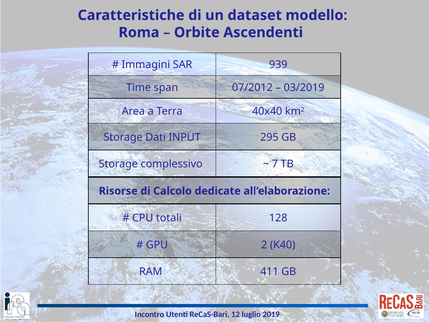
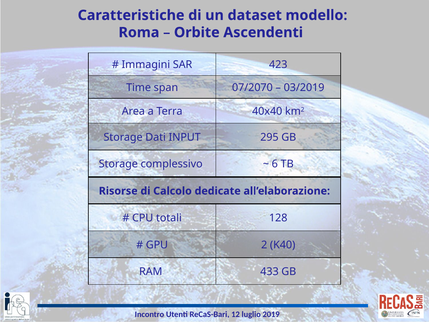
939: 939 -> 423
07/2012: 07/2012 -> 07/2070
7: 7 -> 6
411: 411 -> 433
